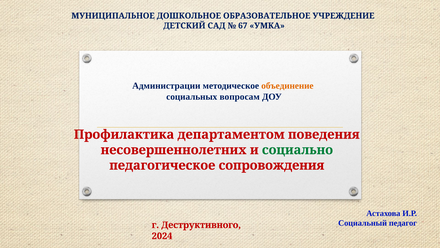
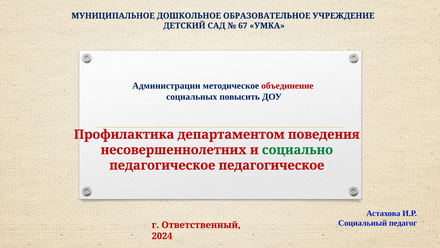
объединение colour: orange -> red
вопросам: вопросам -> повысить
педагогическое сопровождения: сопровождения -> педагогическое
Деструктивного: Деструктивного -> Ответственный
